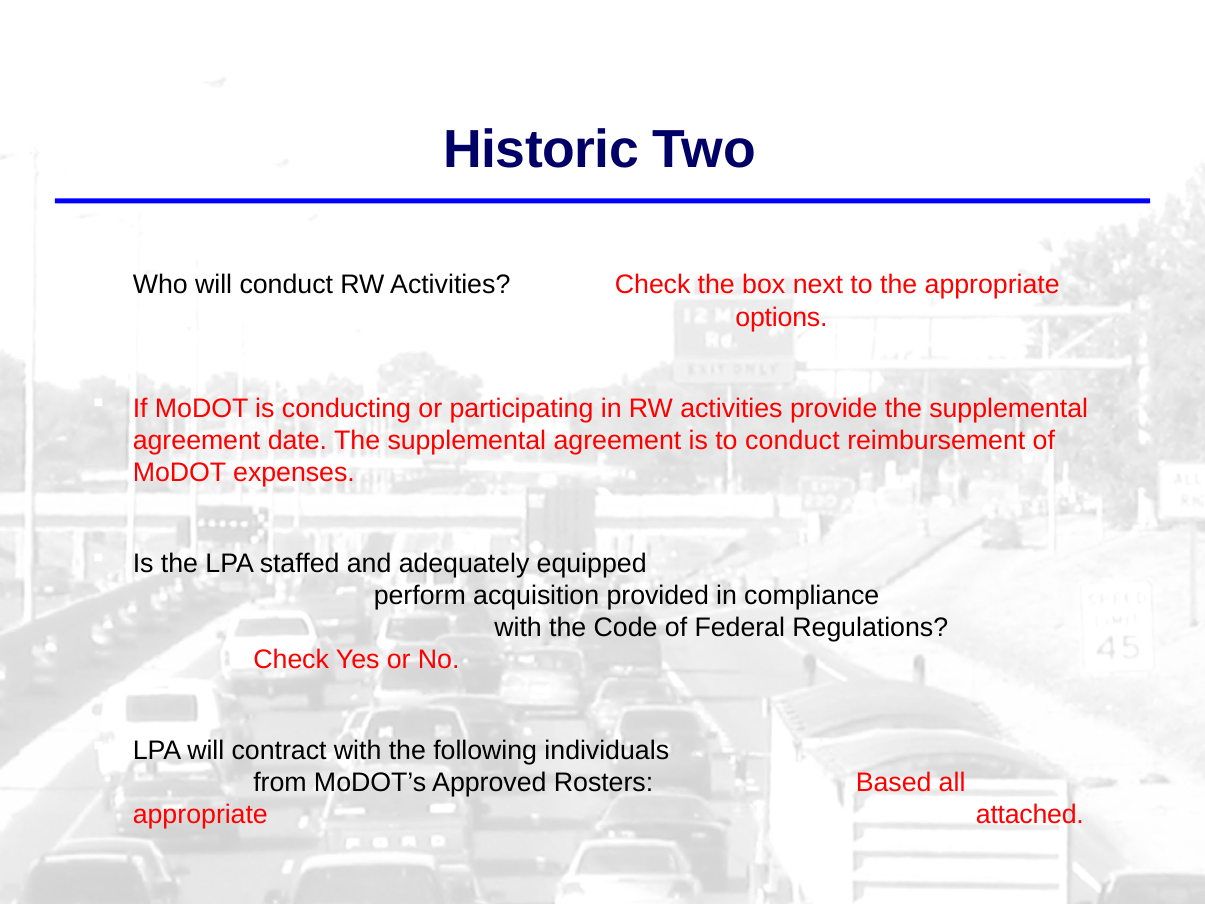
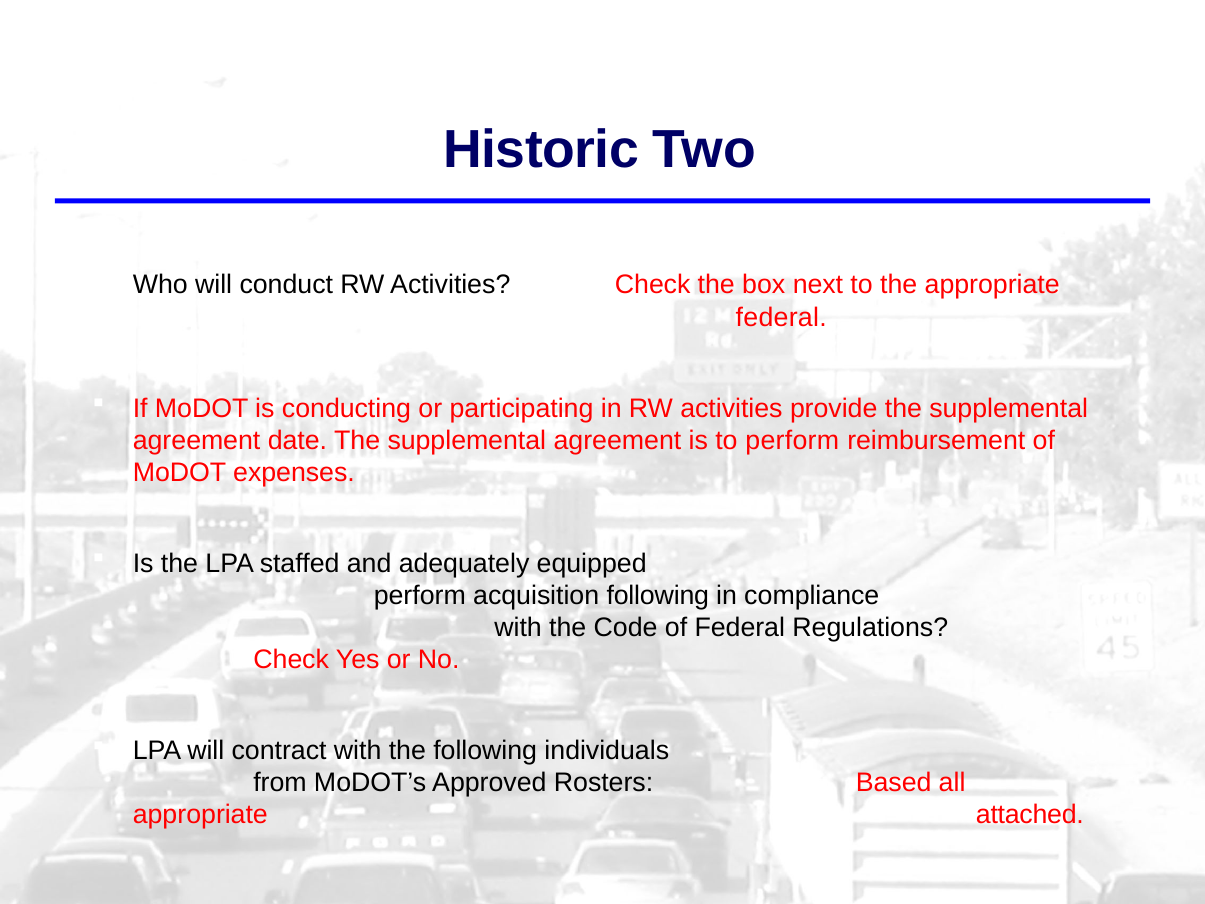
options at (781, 317): options -> federal
to conduct: conduct -> perform
acquisition provided: provided -> following
